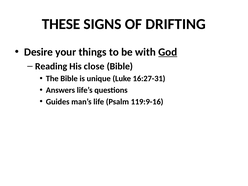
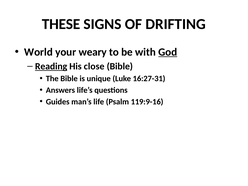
Desire: Desire -> World
things: things -> weary
Reading underline: none -> present
